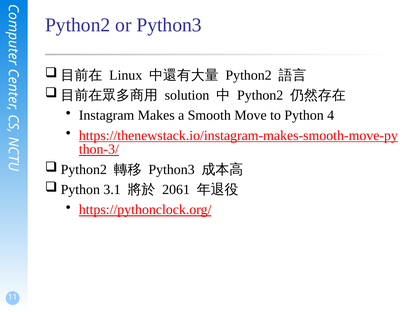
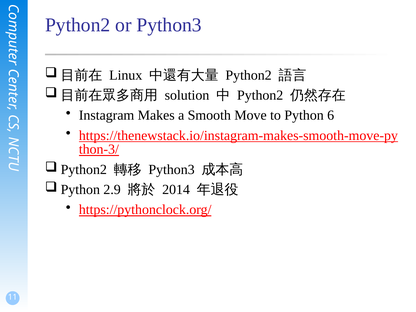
4: 4 -> 6
3.1: 3.1 -> 2.9
2061: 2061 -> 2014
